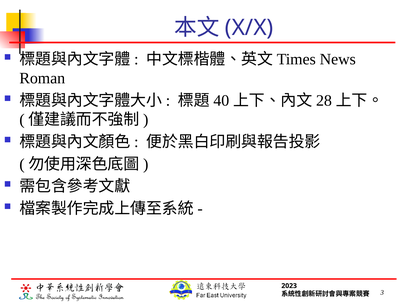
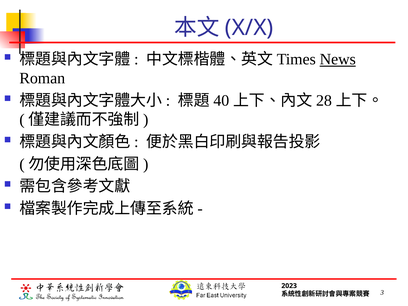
News underline: none -> present
